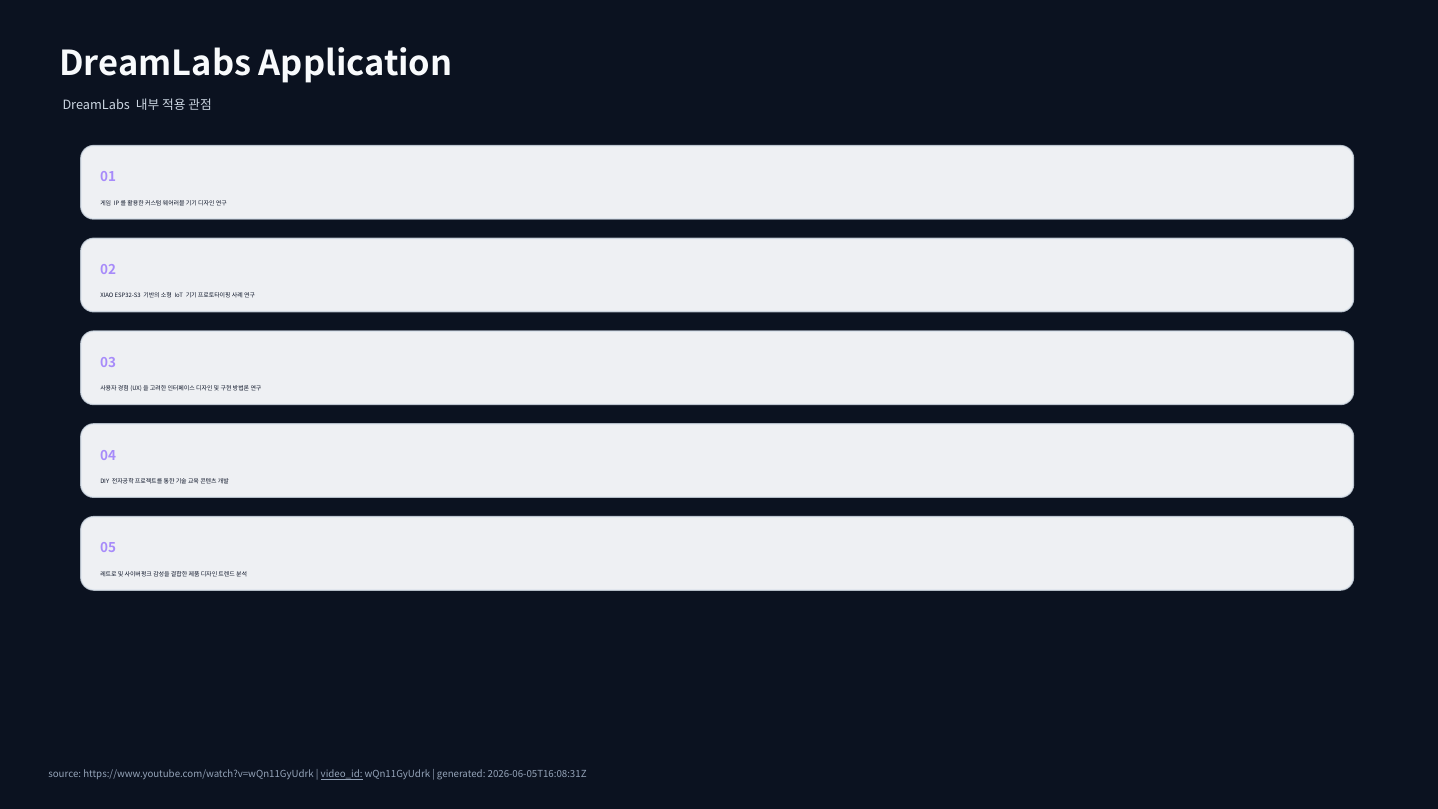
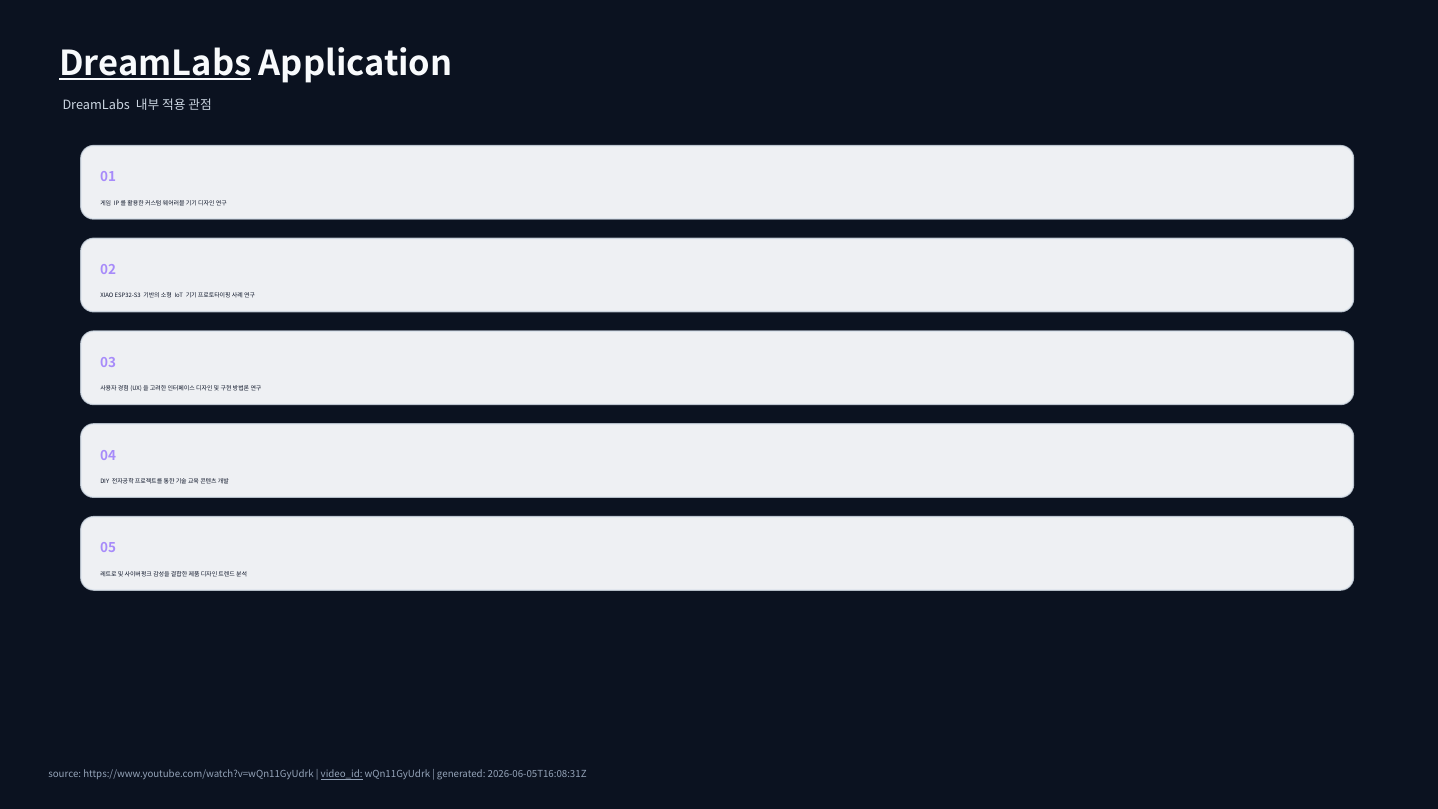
DreamLabs at (155, 64) underline: none -> present
